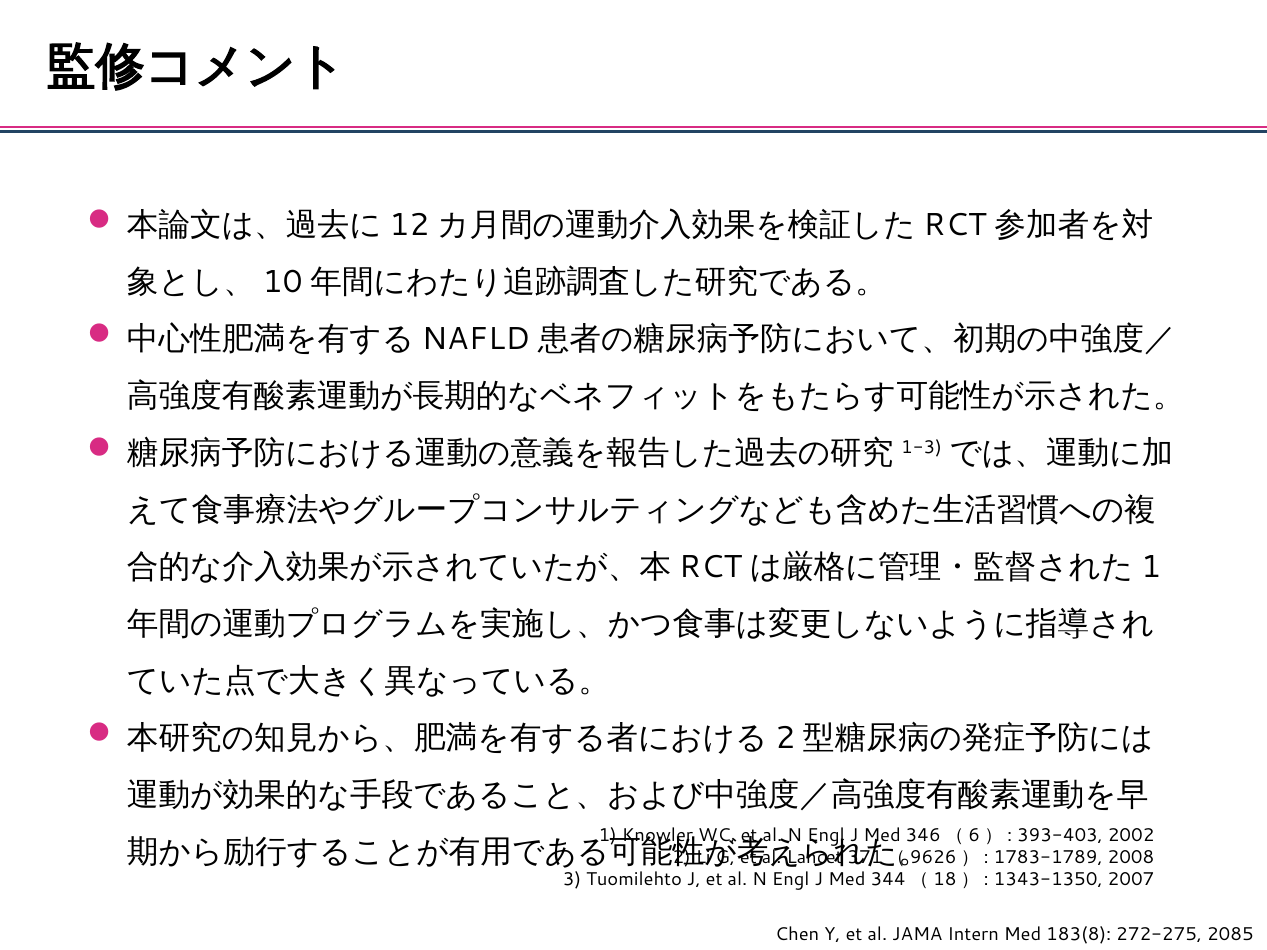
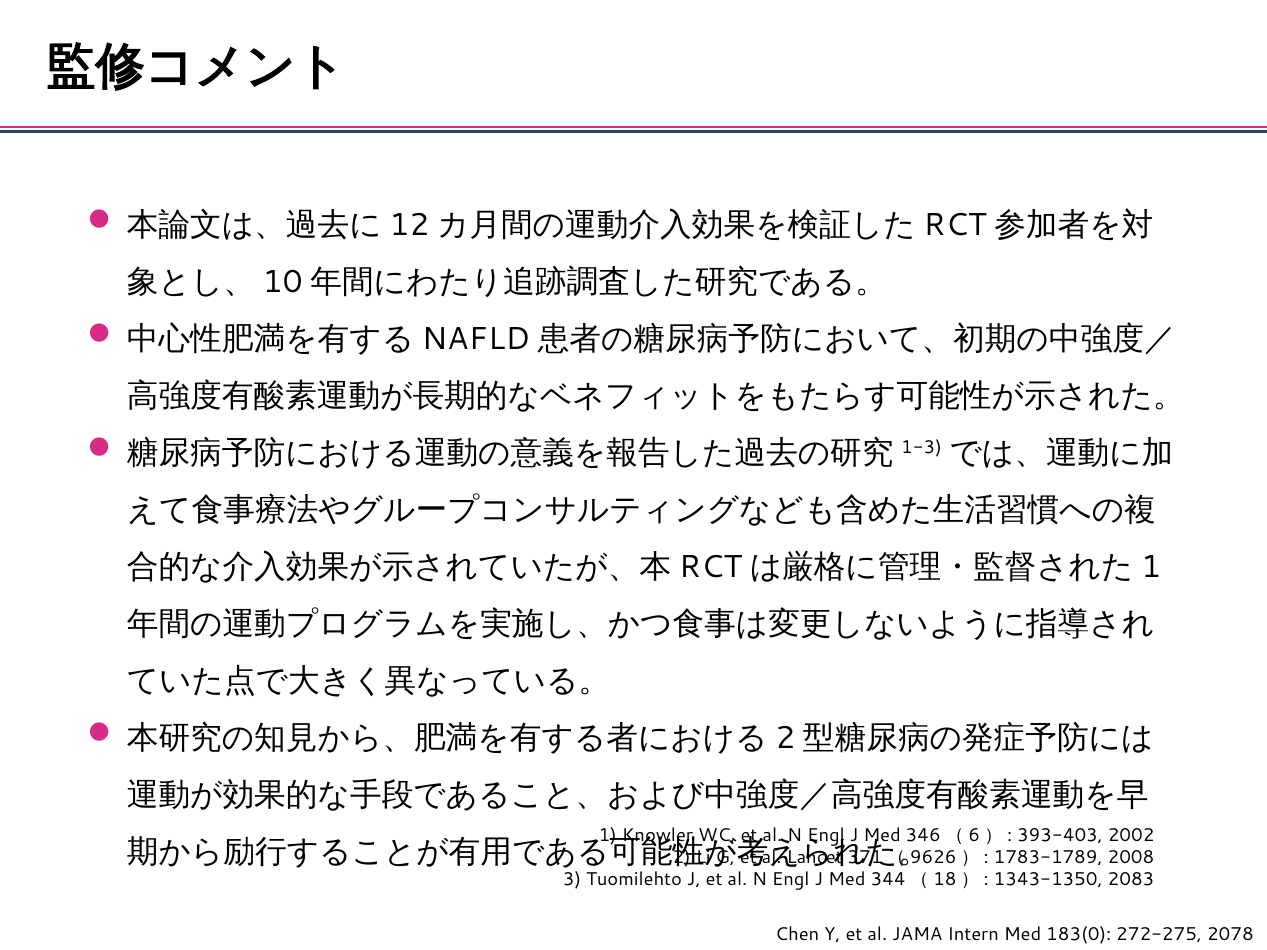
2007: 2007 -> 2083
183(8: 183(8 -> 183(0
2085: 2085 -> 2078
